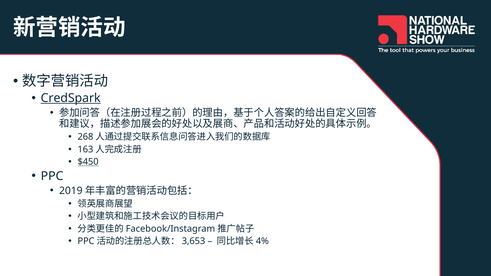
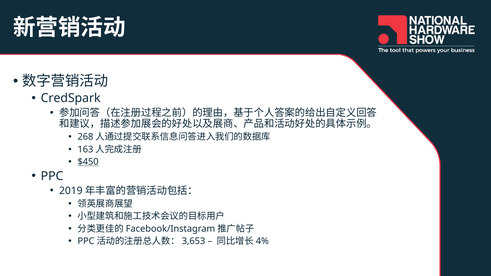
CredSpark underline: present -> none
